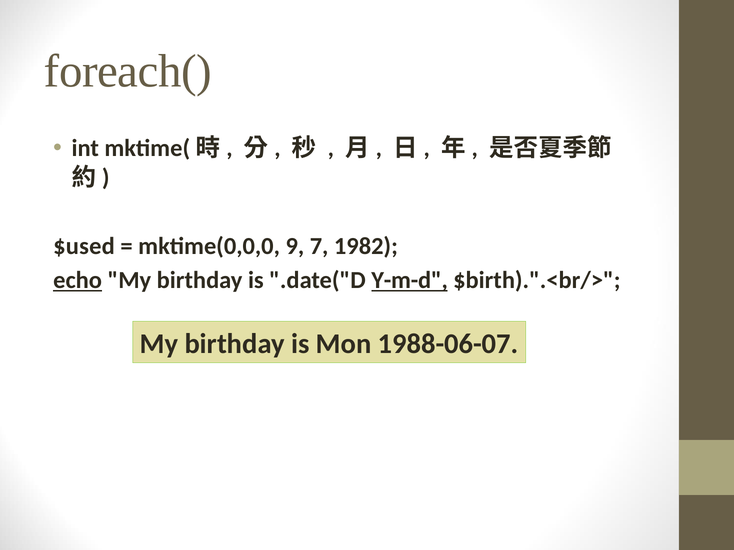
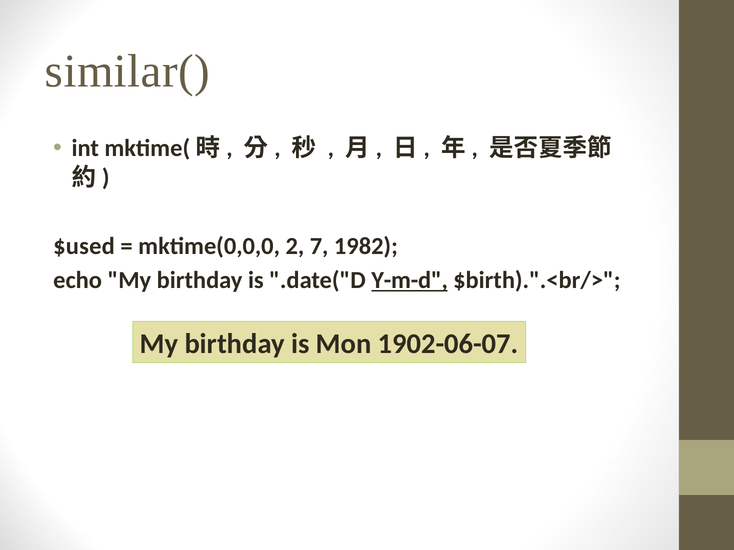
foreach(: foreach( -> similar(
9: 9 -> 2
echo underline: present -> none
1988-06-07: 1988-06-07 -> 1902-06-07
